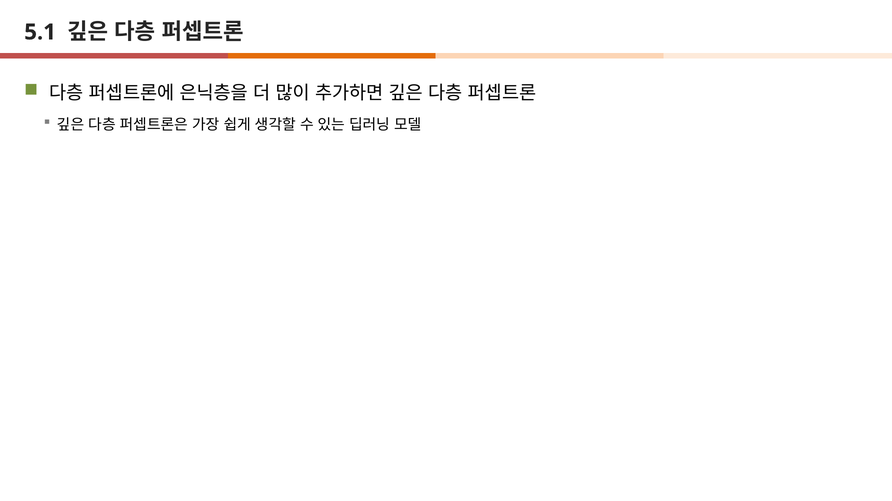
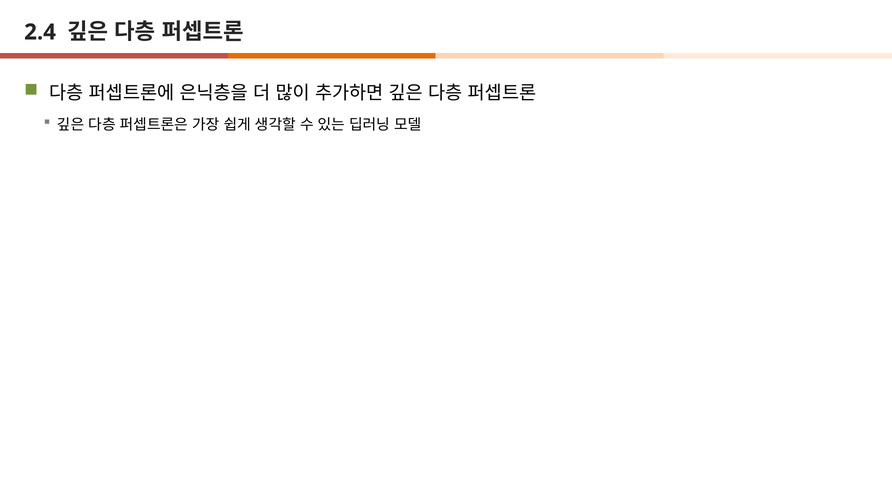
5.1: 5.1 -> 2.4
